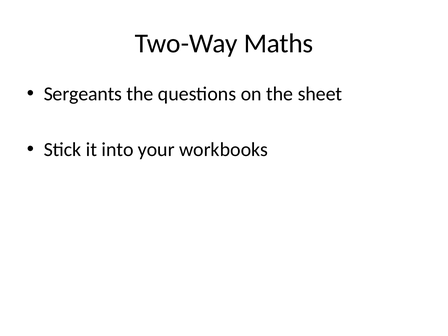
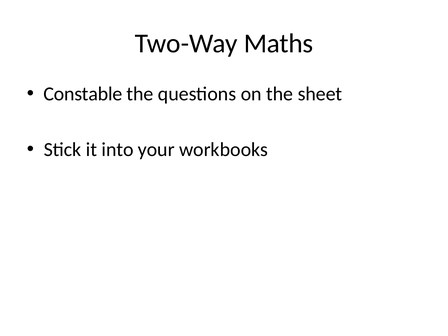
Sergeants: Sergeants -> Constable
